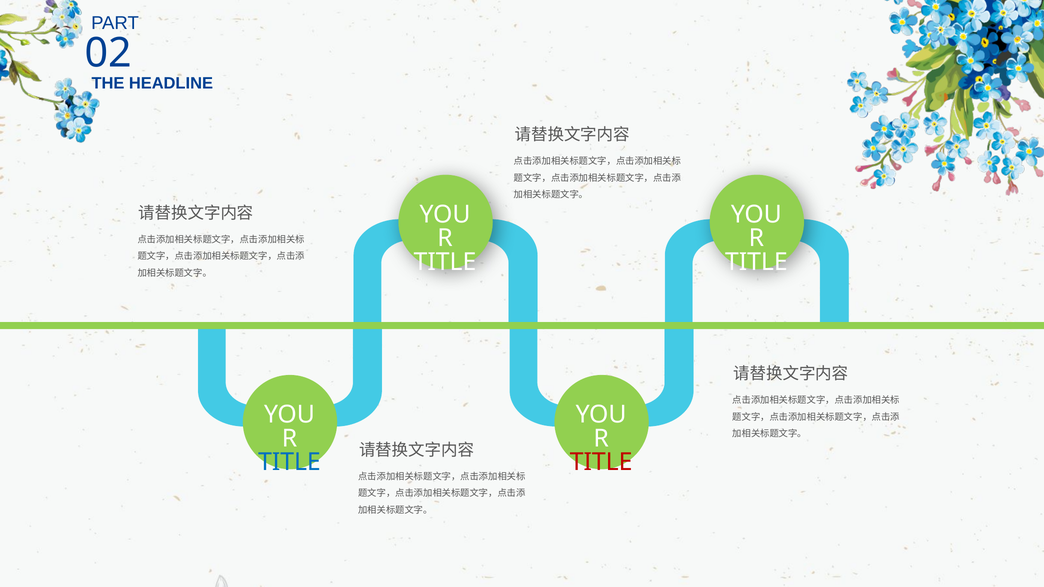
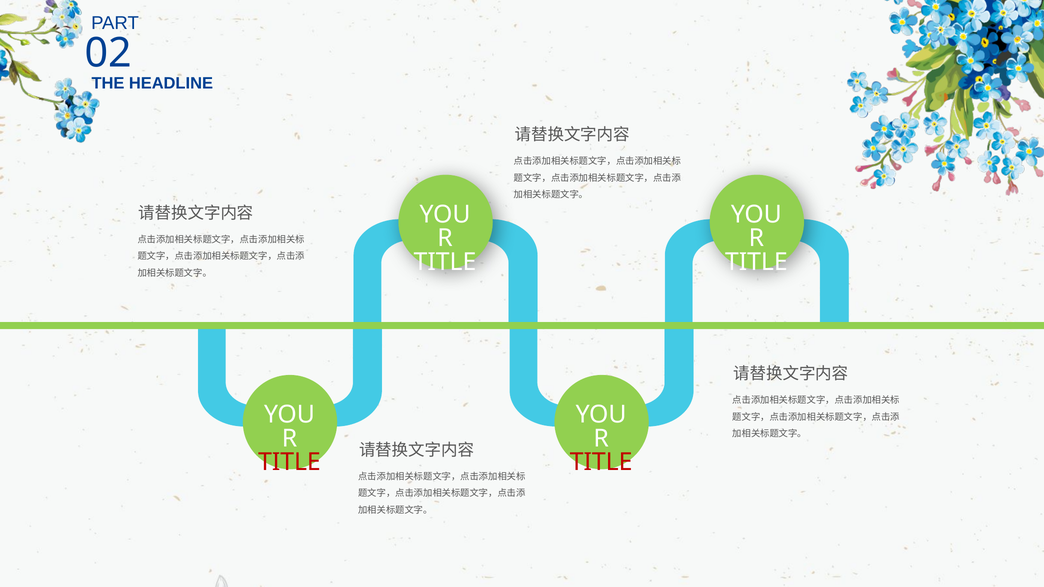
TITLE at (289, 462) colour: blue -> red
